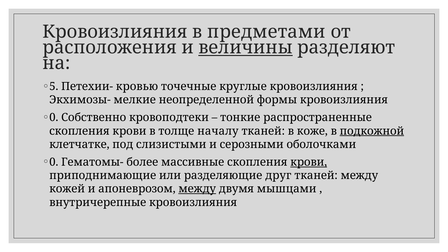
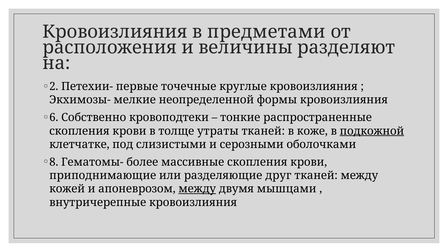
величины underline: present -> none
5: 5 -> 2
кровью: кровью -> первые
0 at (54, 118): 0 -> 6
началу: началу -> утраты
0 at (54, 162): 0 -> 8
крови at (309, 162) underline: present -> none
